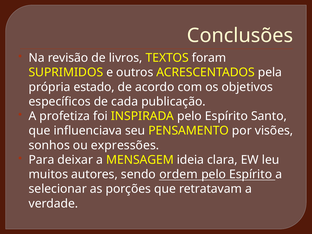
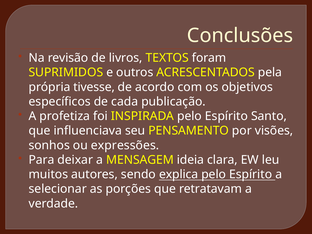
estado: estado -> tivesse
ordem: ordem -> explica
